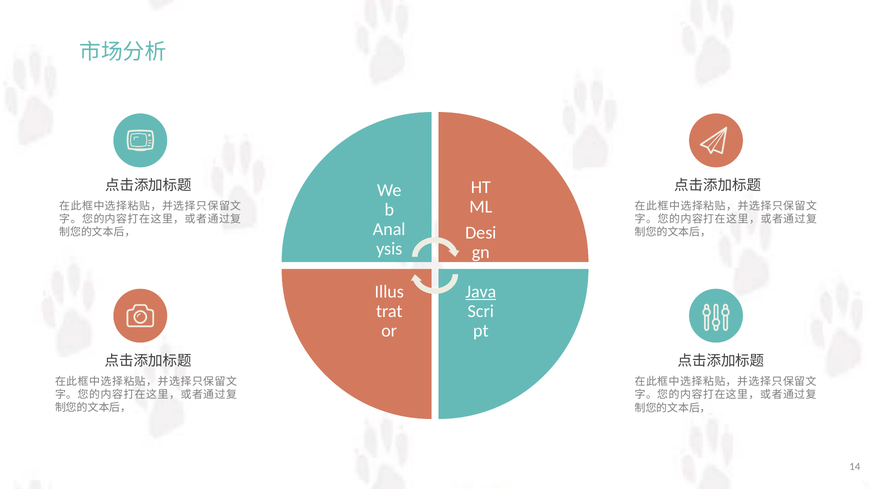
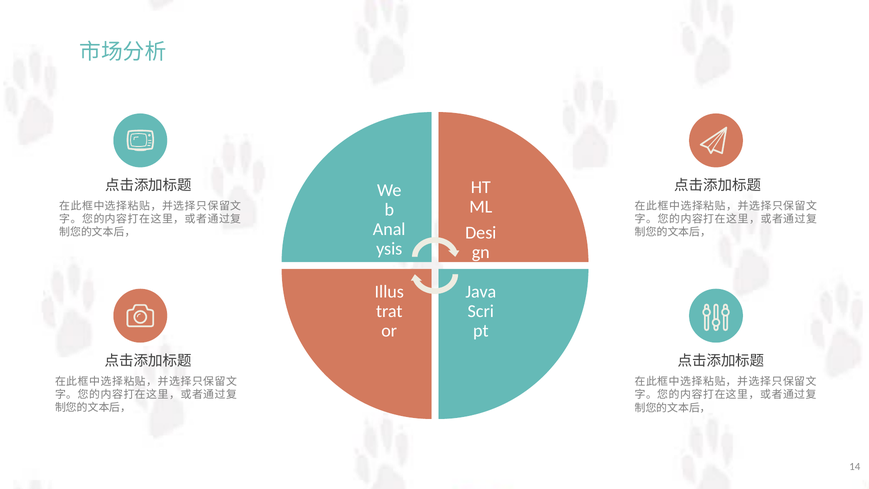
Java underline: present -> none
